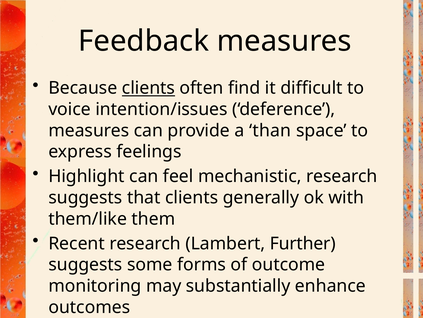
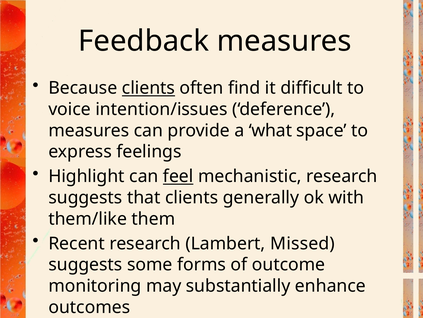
than: than -> what
feel underline: none -> present
Further: Further -> Missed
